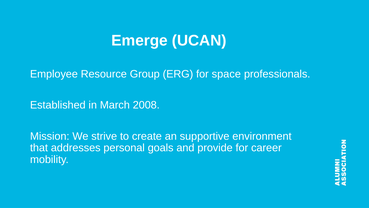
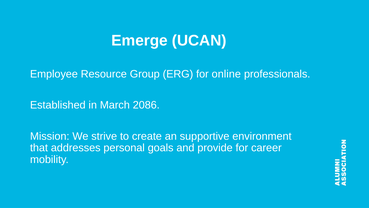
space: space -> online
2008: 2008 -> 2086
